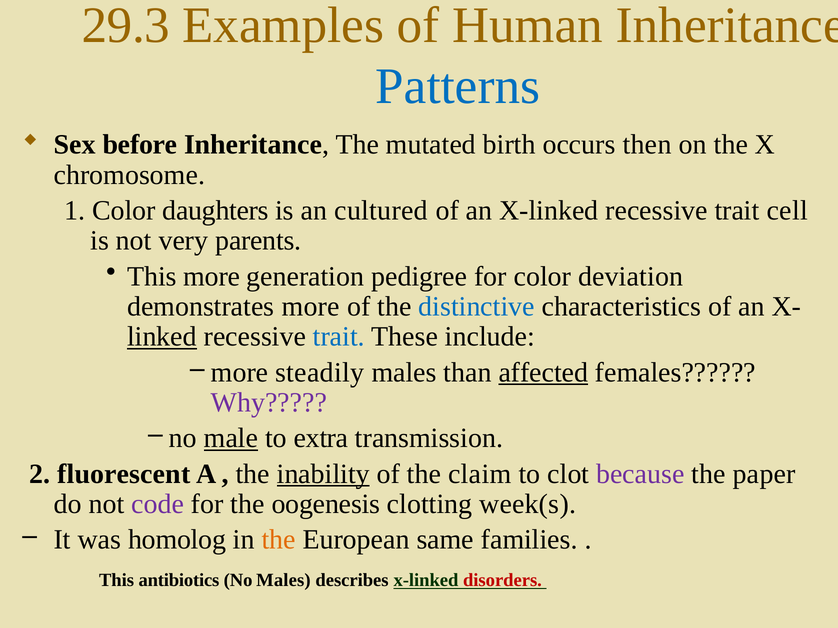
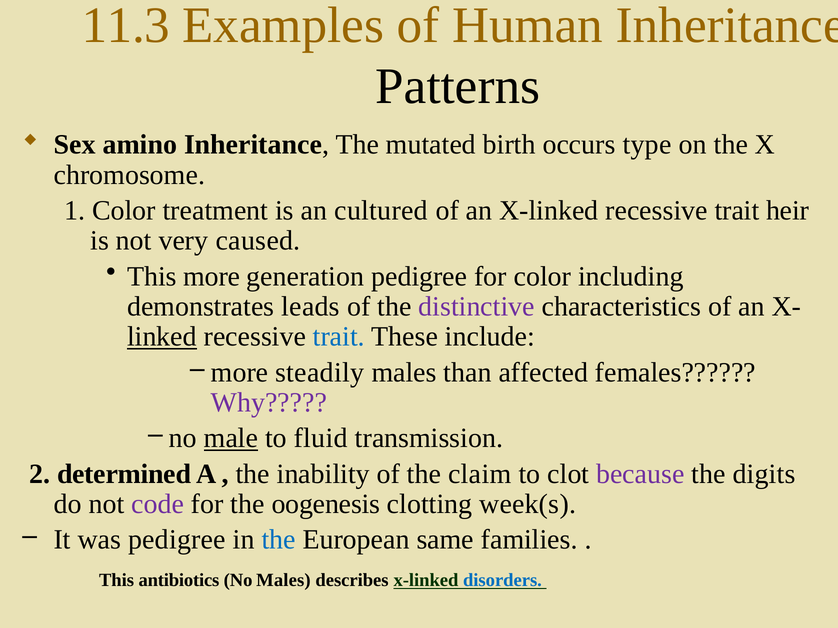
29.3: 29.3 -> 11.3
Patterns colour: blue -> black
before: before -> amino
then: then -> type
daughters: daughters -> treatment
cell: cell -> heir
parents: parents -> caused
deviation: deviation -> including
demonstrates more: more -> leads
distinctive colour: blue -> purple
affected underline: present -> none
extra: extra -> fluid
fluorescent: fluorescent -> determined
inability underline: present -> none
paper: paper -> digits
was homolog: homolog -> pedigree
the at (279, 540) colour: orange -> blue
disorders colour: red -> blue
